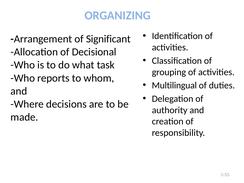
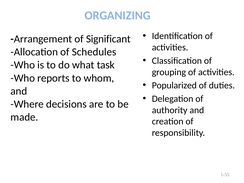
Decisional: Decisional -> Schedules
Multilingual: Multilingual -> Popularized
